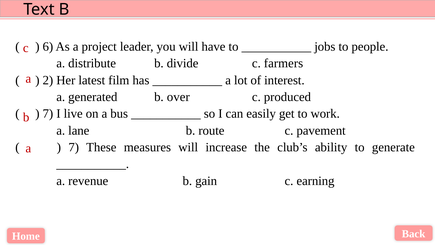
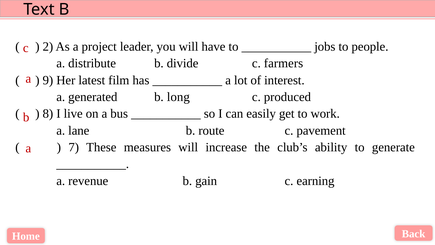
6: 6 -> 2
2: 2 -> 9
over: over -> long
7 at (48, 114): 7 -> 8
